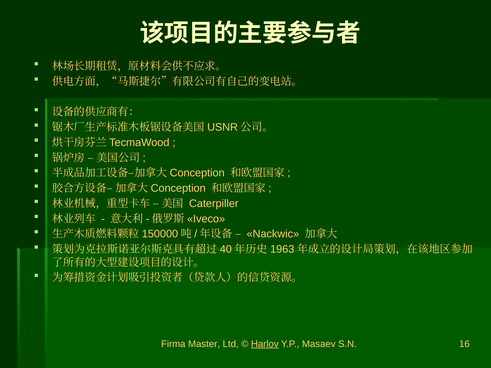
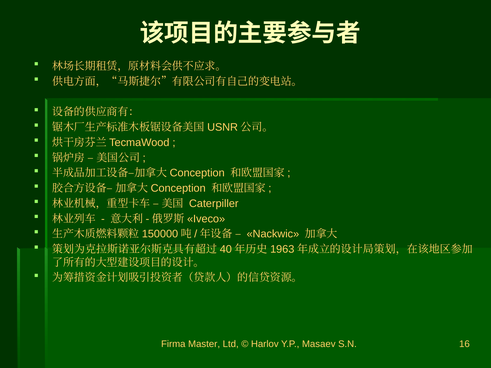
Harlov underline: present -> none
